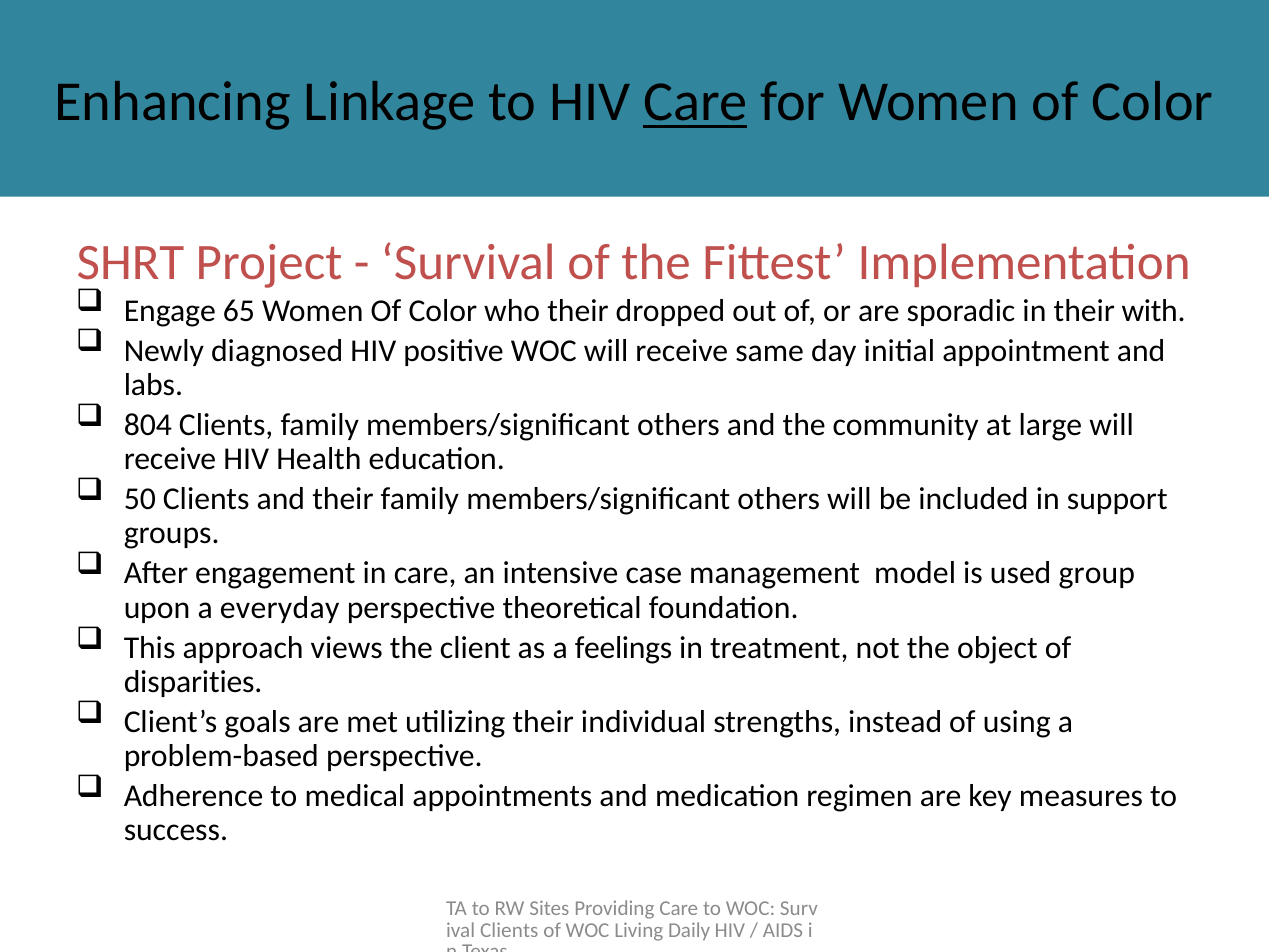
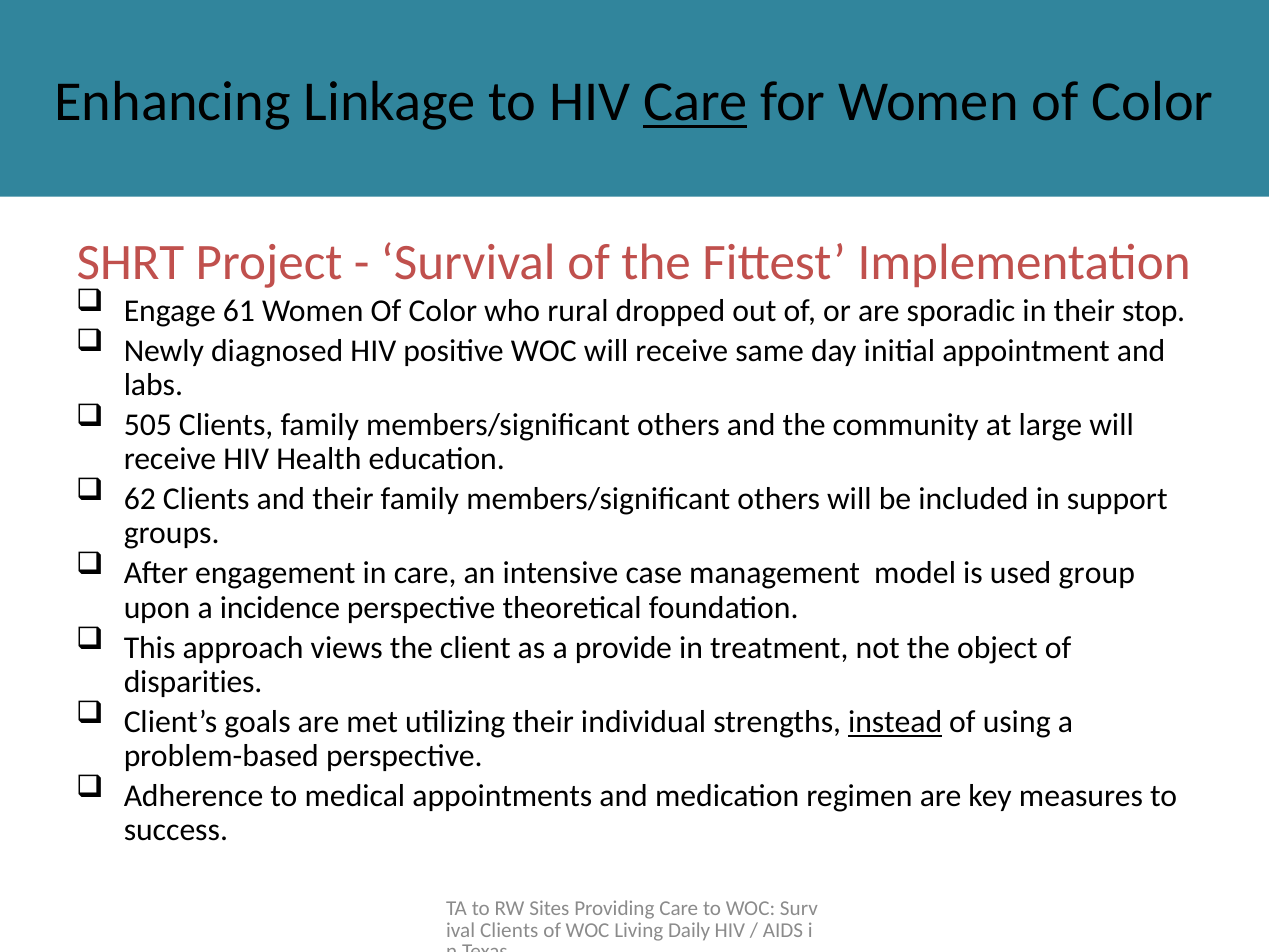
65: 65 -> 61
who their: their -> rural
with: with -> stop
804: 804 -> 505
50: 50 -> 62
everyday: everyday -> incidence
feelings: feelings -> provide
instead underline: none -> present
